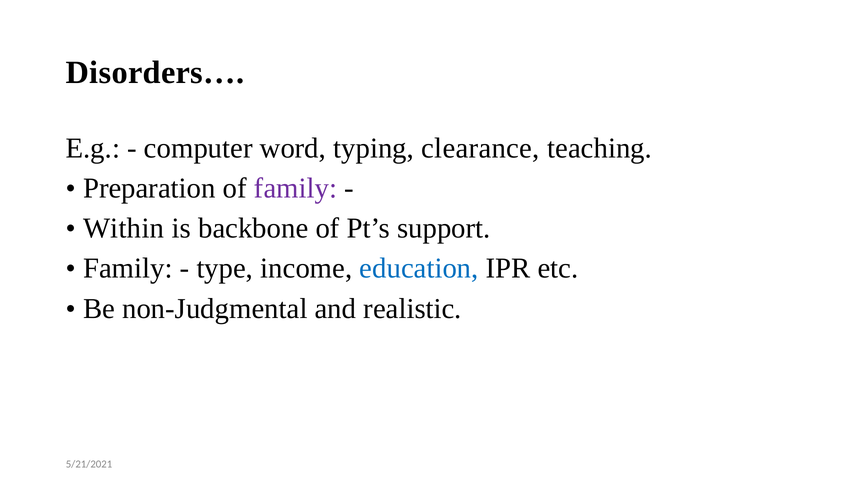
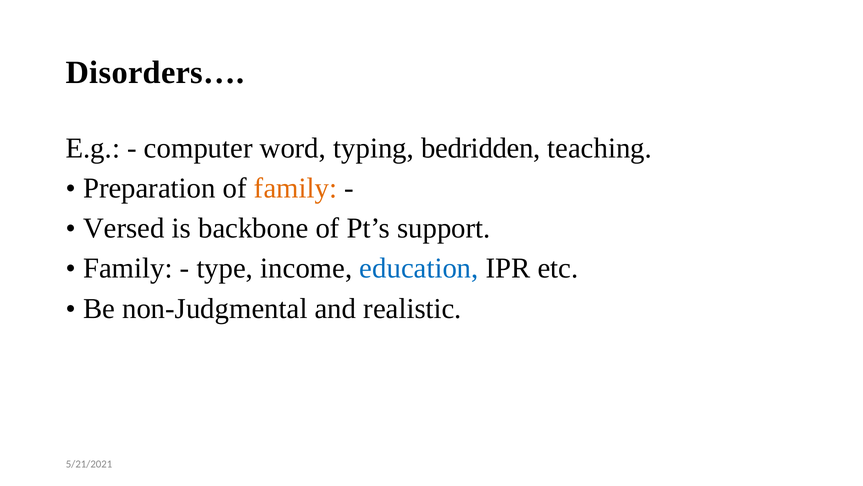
clearance: clearance -> bedridden
family at (295, 188) colour: purple -> orange
Within: Within -> Versed
